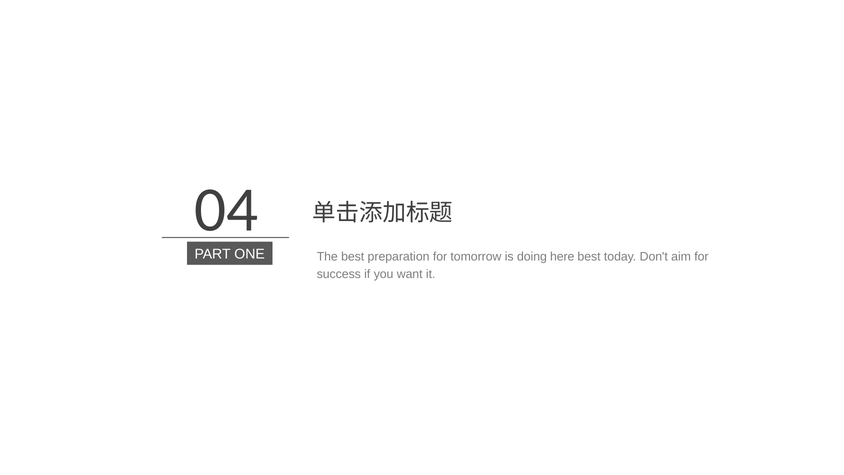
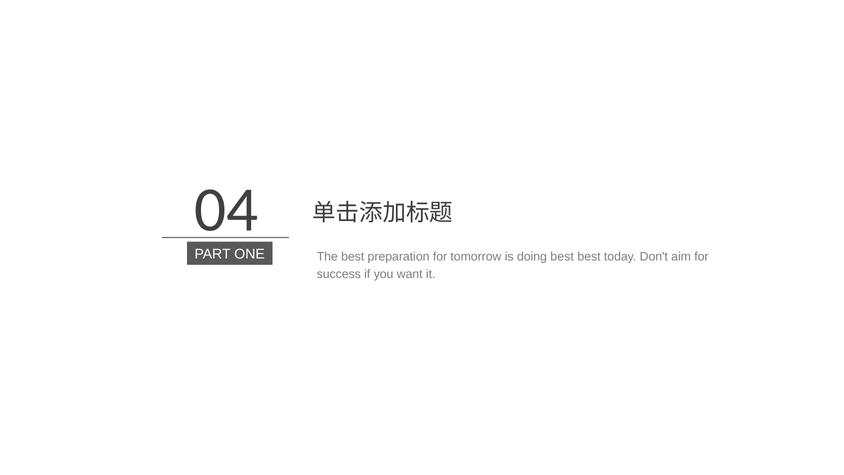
doing here: here -> best
